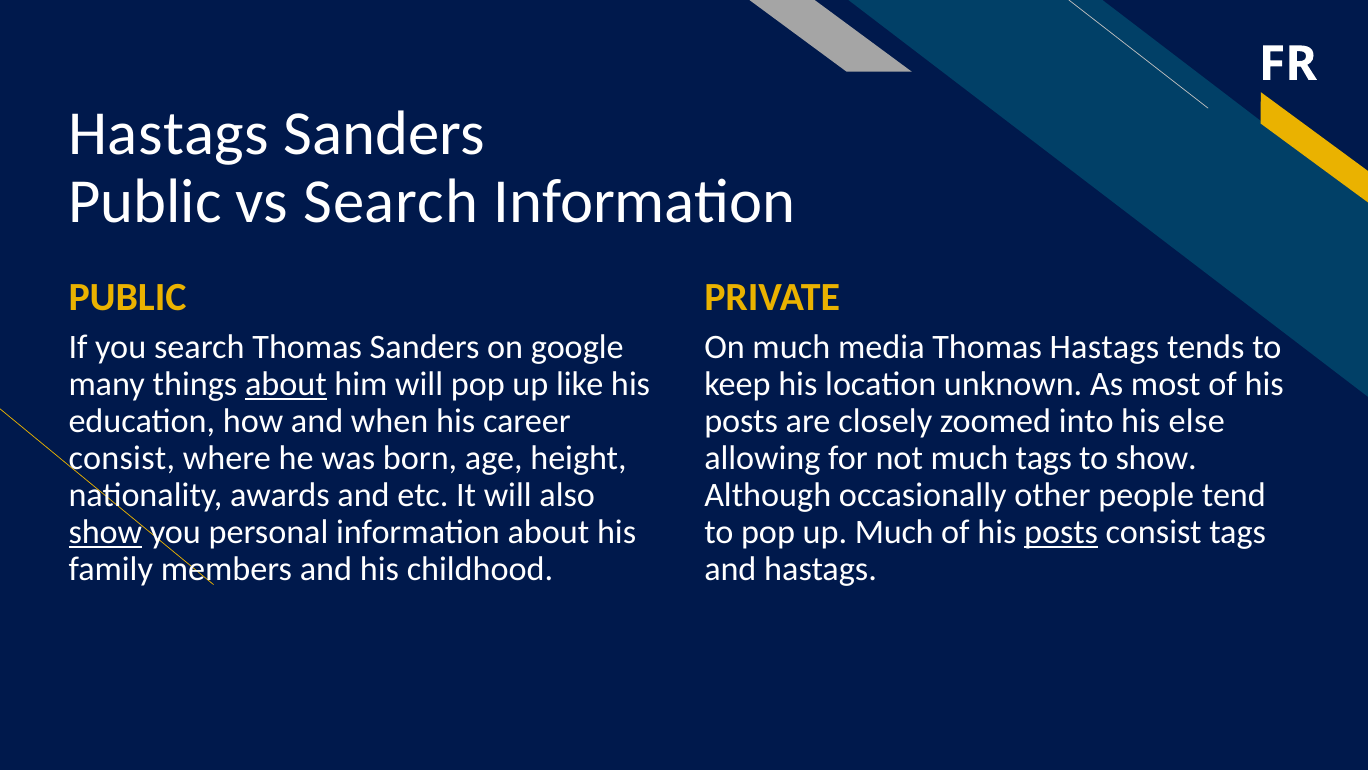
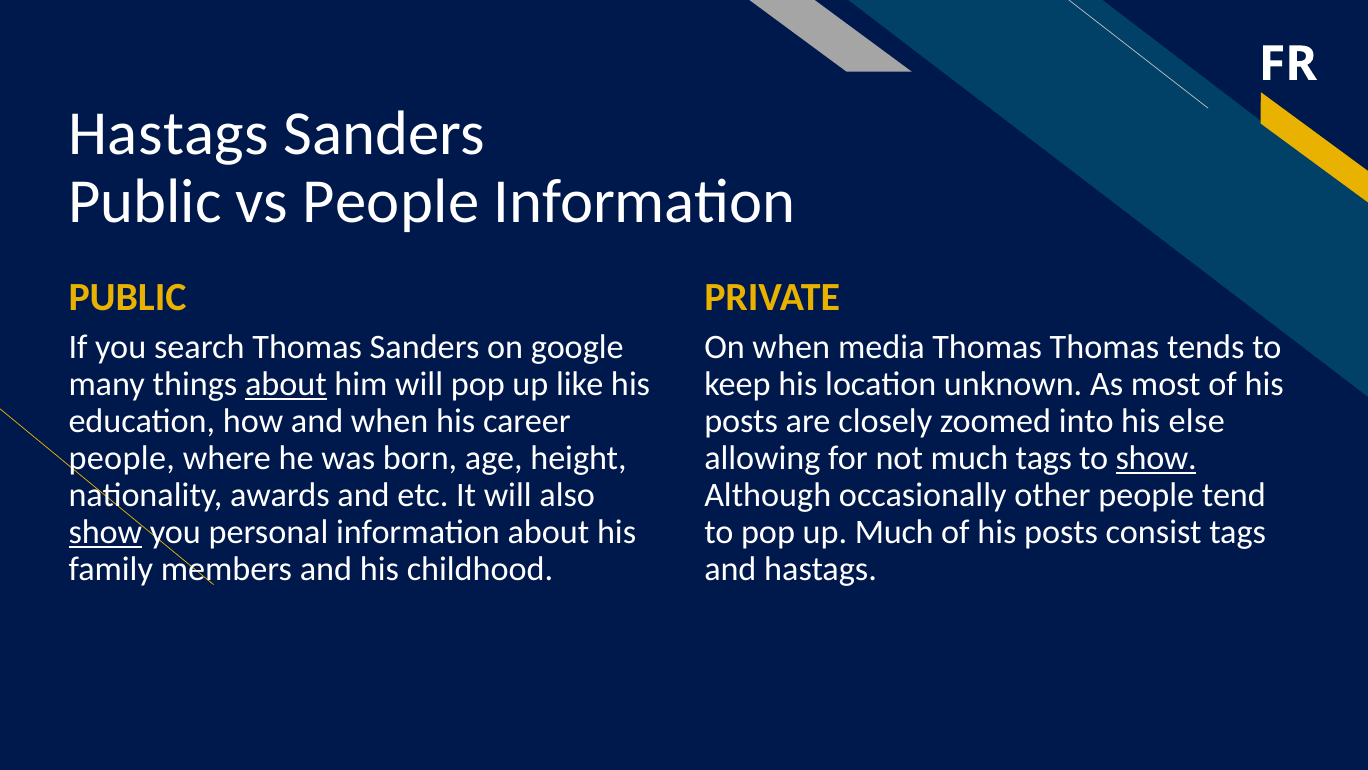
vs Search: Search -> People
On much: much -> when
Thomas Hastags: Hastags -> Thomas
consist at (122, 458): consist -> people
show at (1156, 458) underline: none -> present
posts at (1061, 532) underline: present -> none
